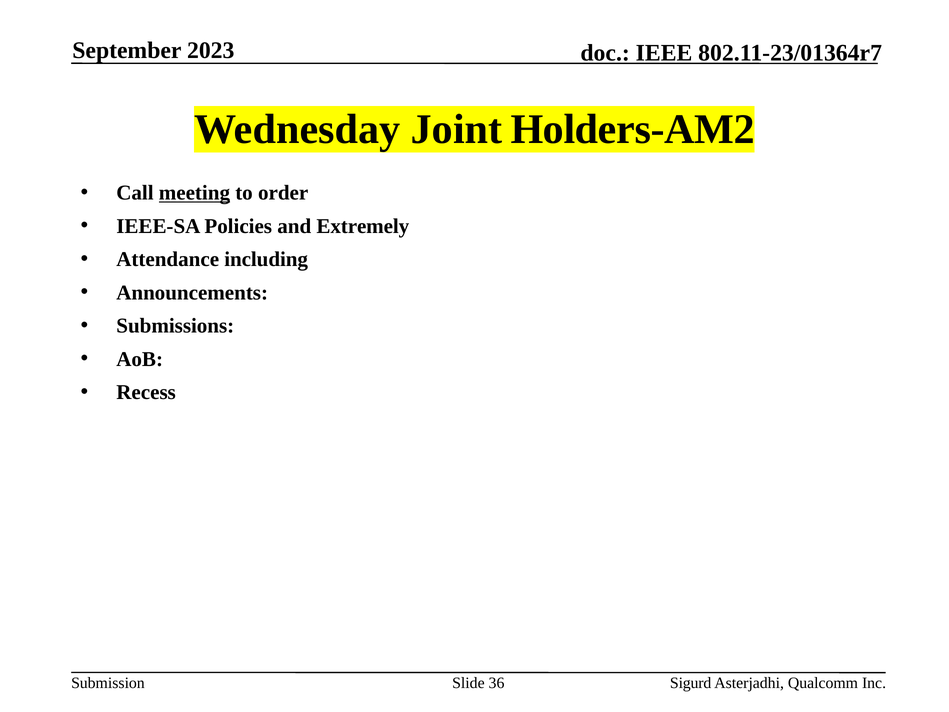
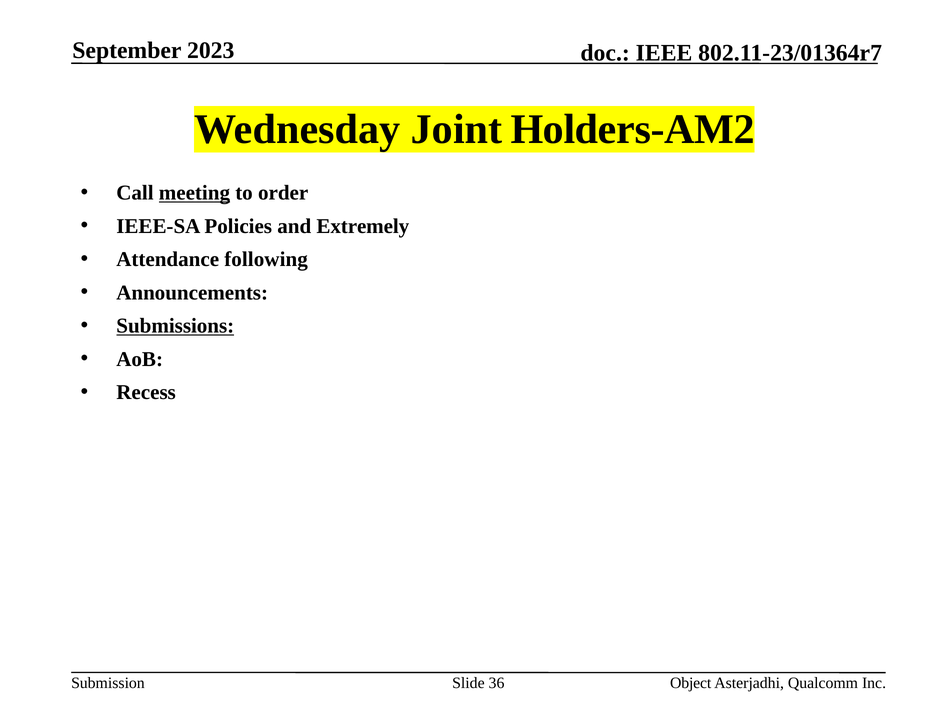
including: including -> following
Submissions underline: none -> present
Sigurd: Sigurd -> Object
